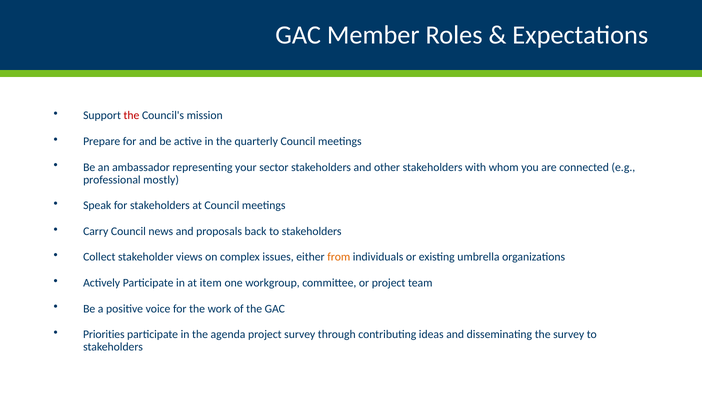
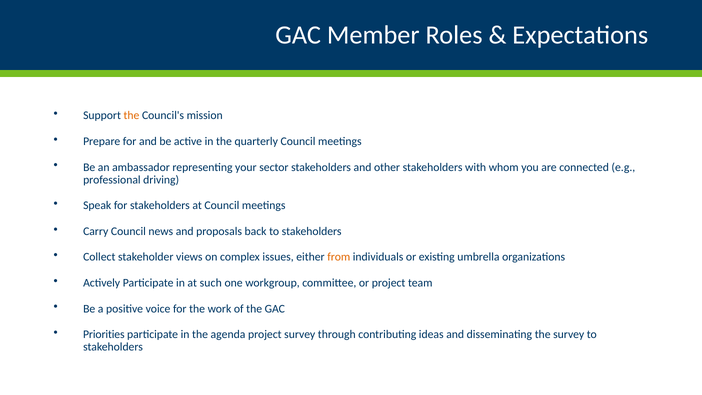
the at (131, 116) colour: red -> orange
mostly: mostly -> driving
item: item -> such
